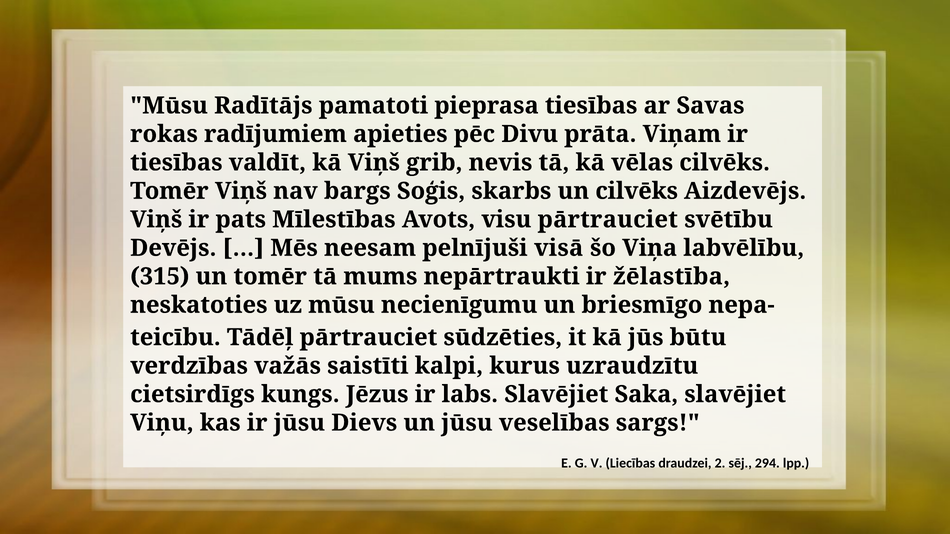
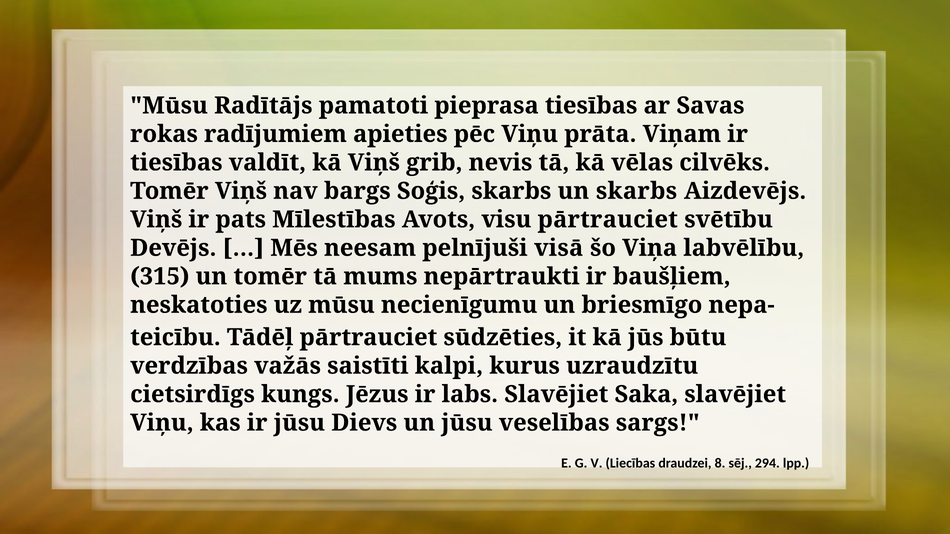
pēc Divu: Divu -> Viņu
un cilvēks: cilvēks -> skarbs
žēlastība: žēlastība -> baušļiem
2: 2 -> 8
